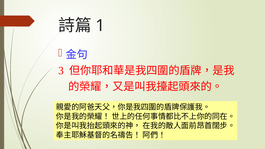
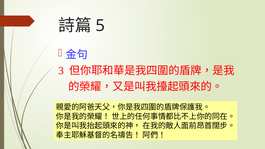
1: 1 -> 5
